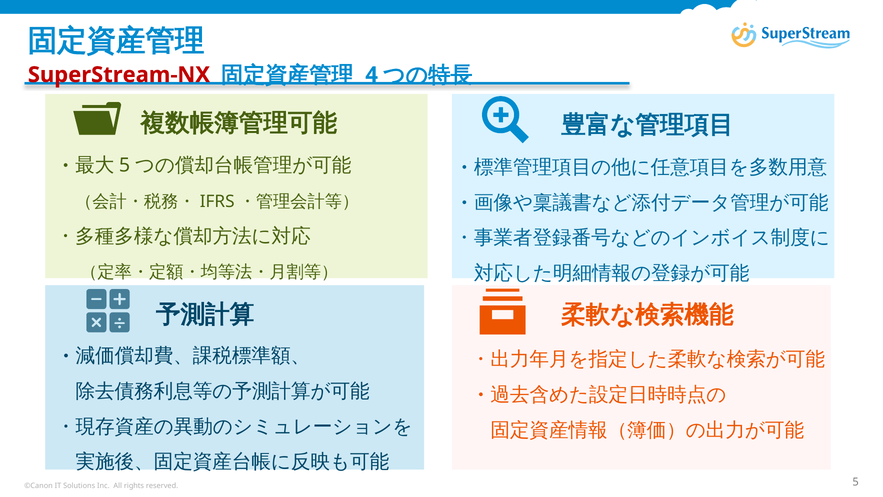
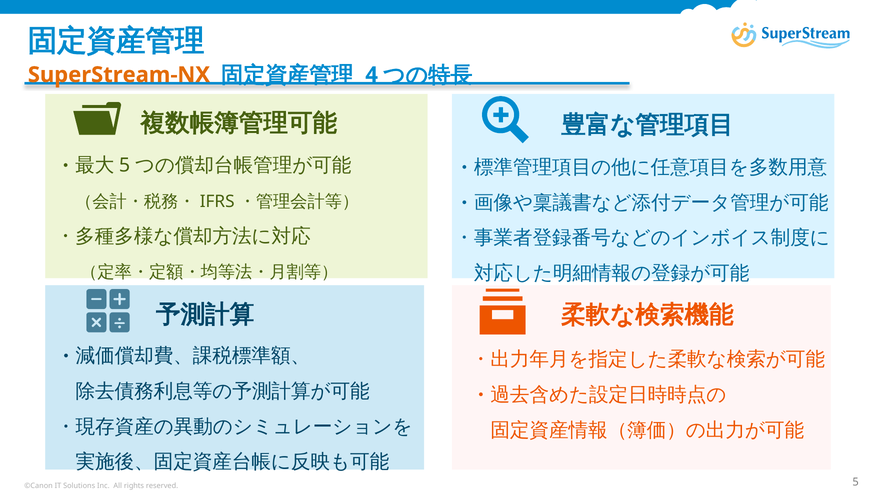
SuperStream-NX colour: red -> orange
